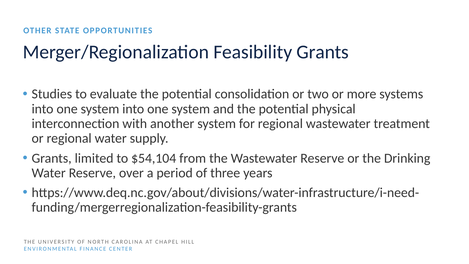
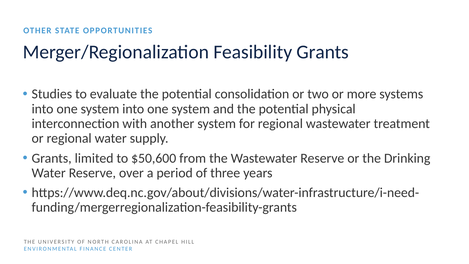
$54,104: $54,104 -> $50,600
